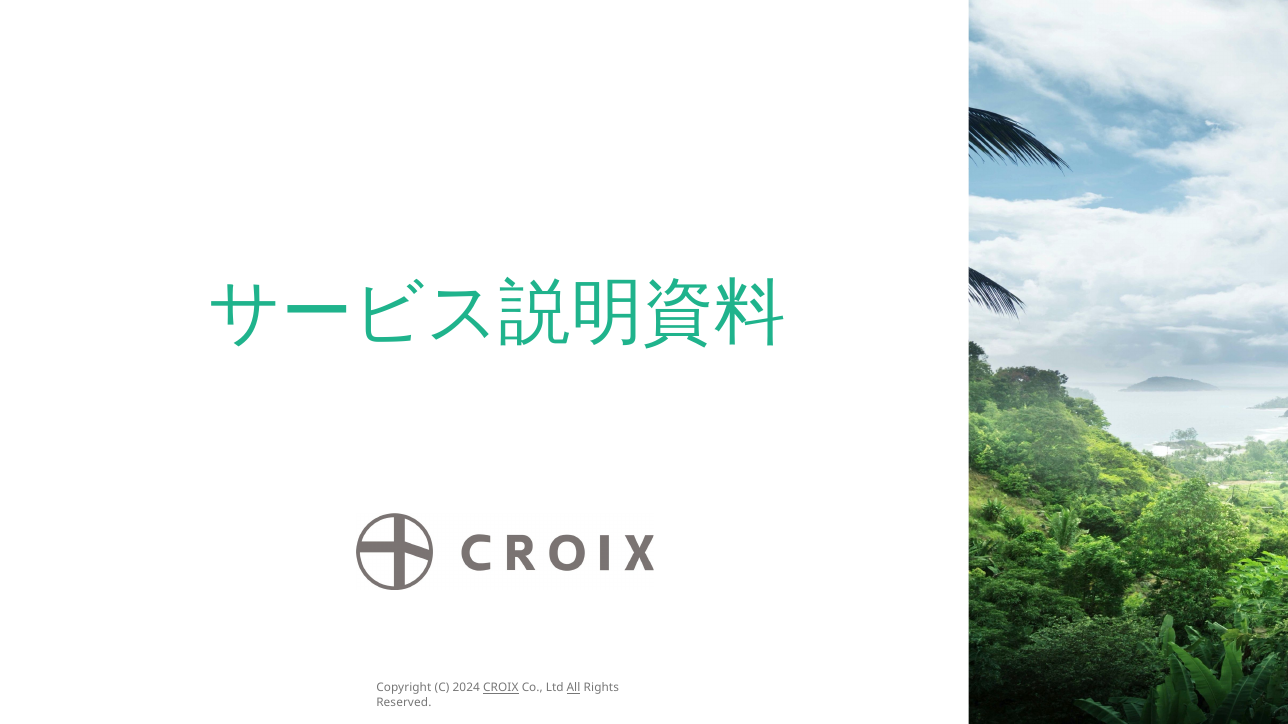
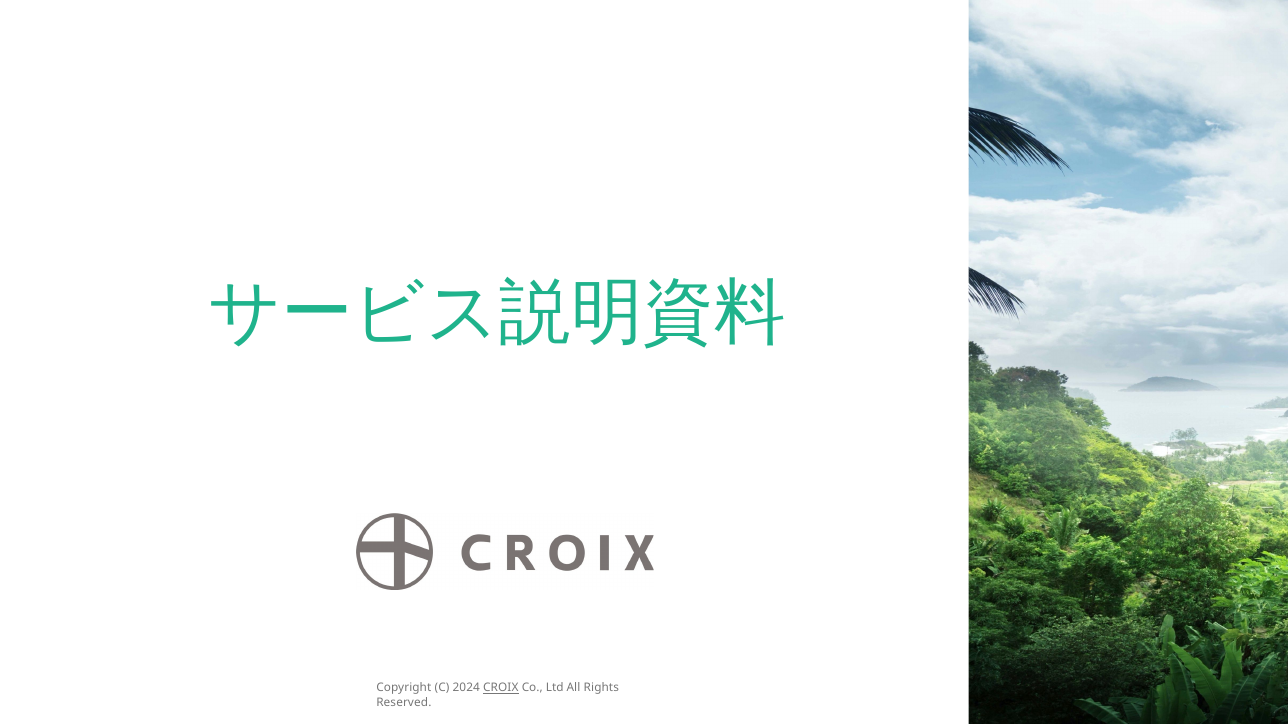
All underline: present -> none
